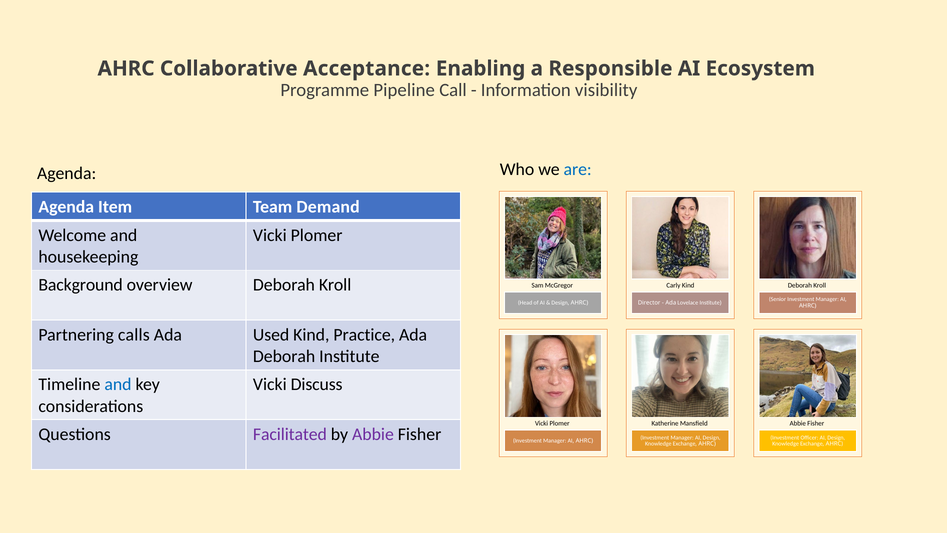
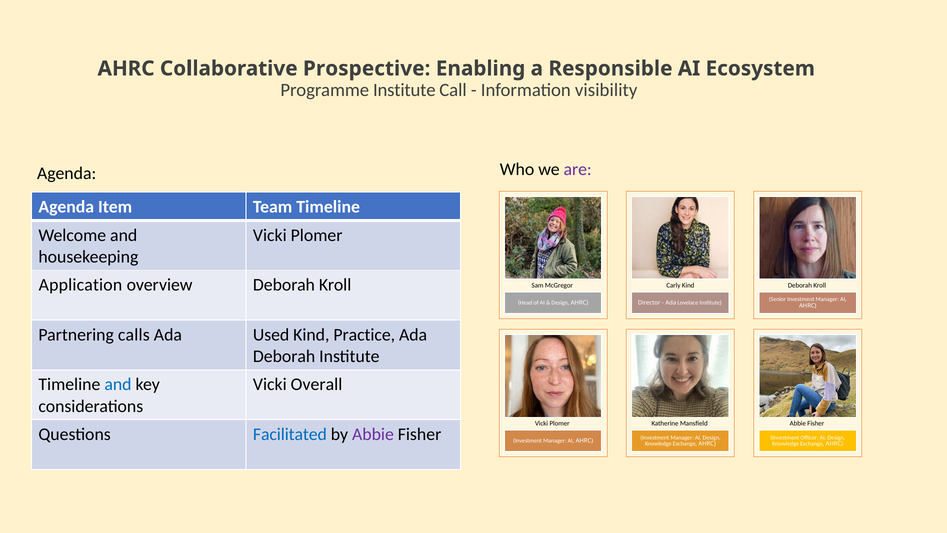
Acceptance: Acceptance -> Prospective
Programme Pipeline: Pipeline -> Institute
are colour: blue -> purple
Team Demand: Demand -> Timeline
Background: Background -> Application
Discuss: Discuss -> Overall
Facilitated colour: purple -> blue
